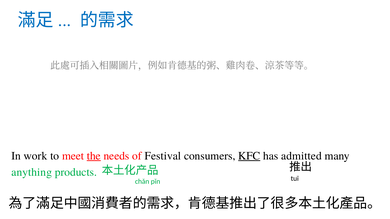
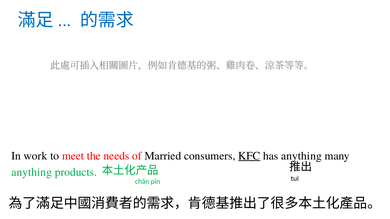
the underline: present -> none
Festival: Festival -> Married
has admitted: admitted -> anything
